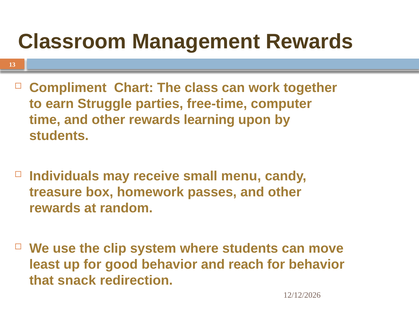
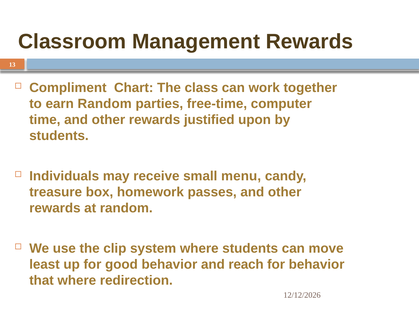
earn Struggle: Struggle -> Random
learning: learning -> justified
that snack: snack -> where
